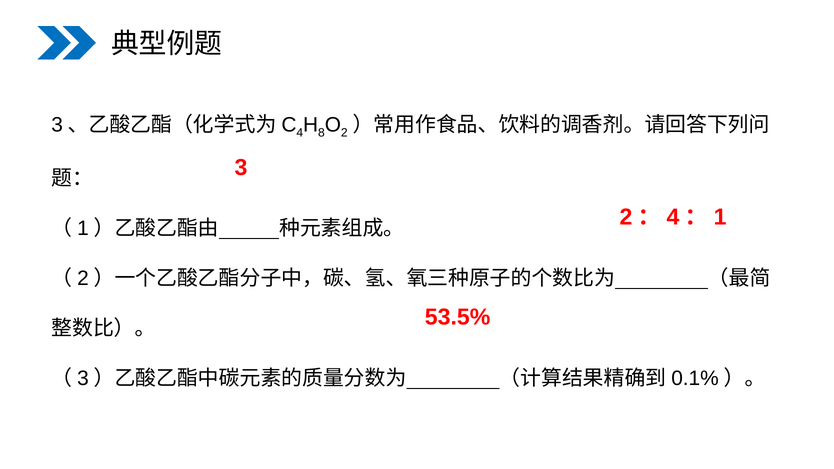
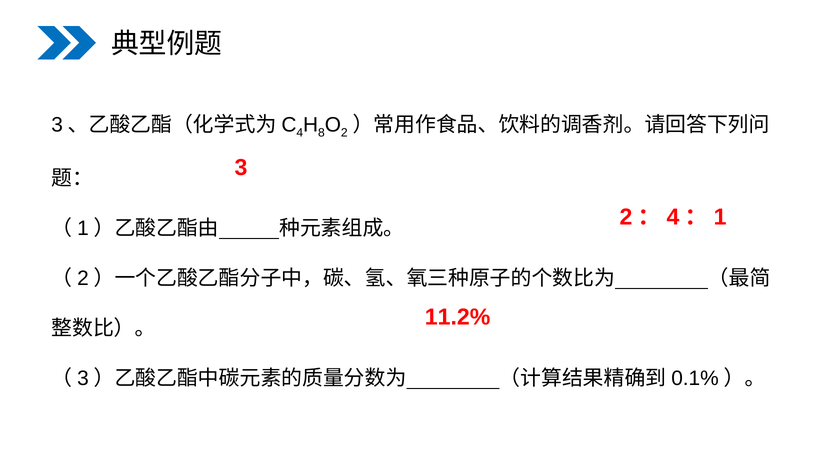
53.5%: 53.5% -> 11.2%
